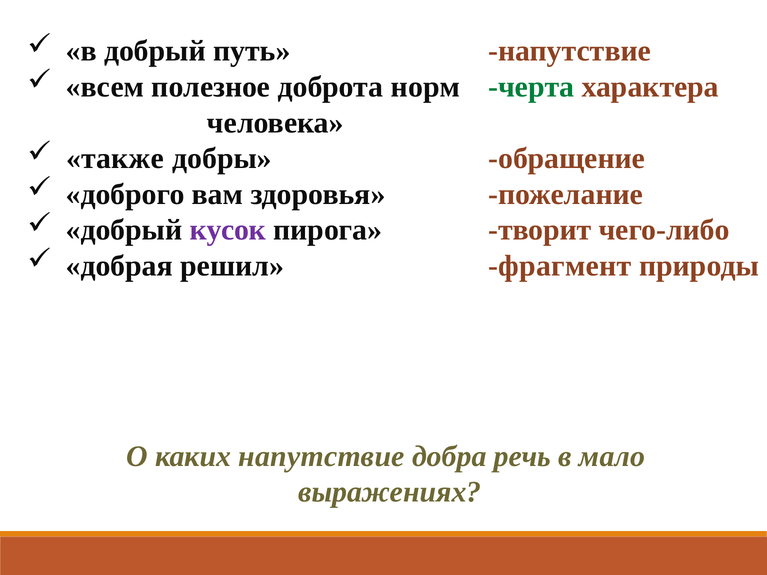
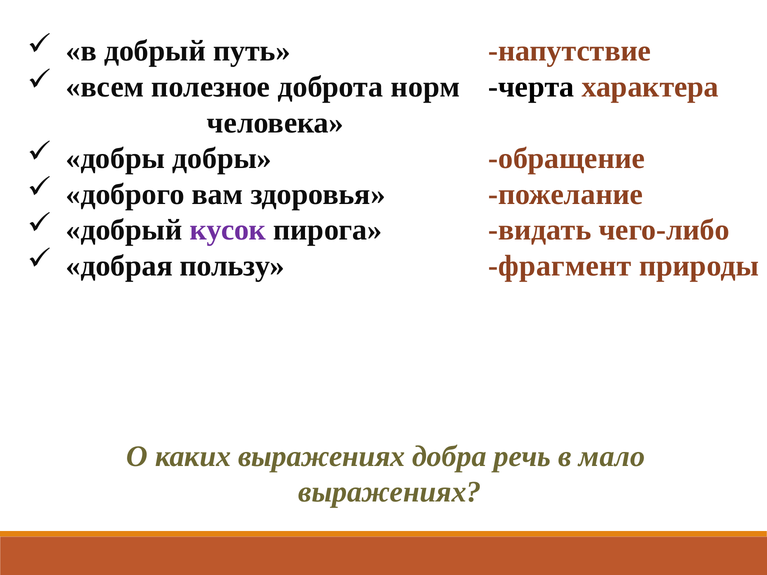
черта colour: green -> black
также at (115, 159): также -> добры
творит: творит -> видать
решил: решил -> пользу
каких напутствие: напутствие -> выражениях
